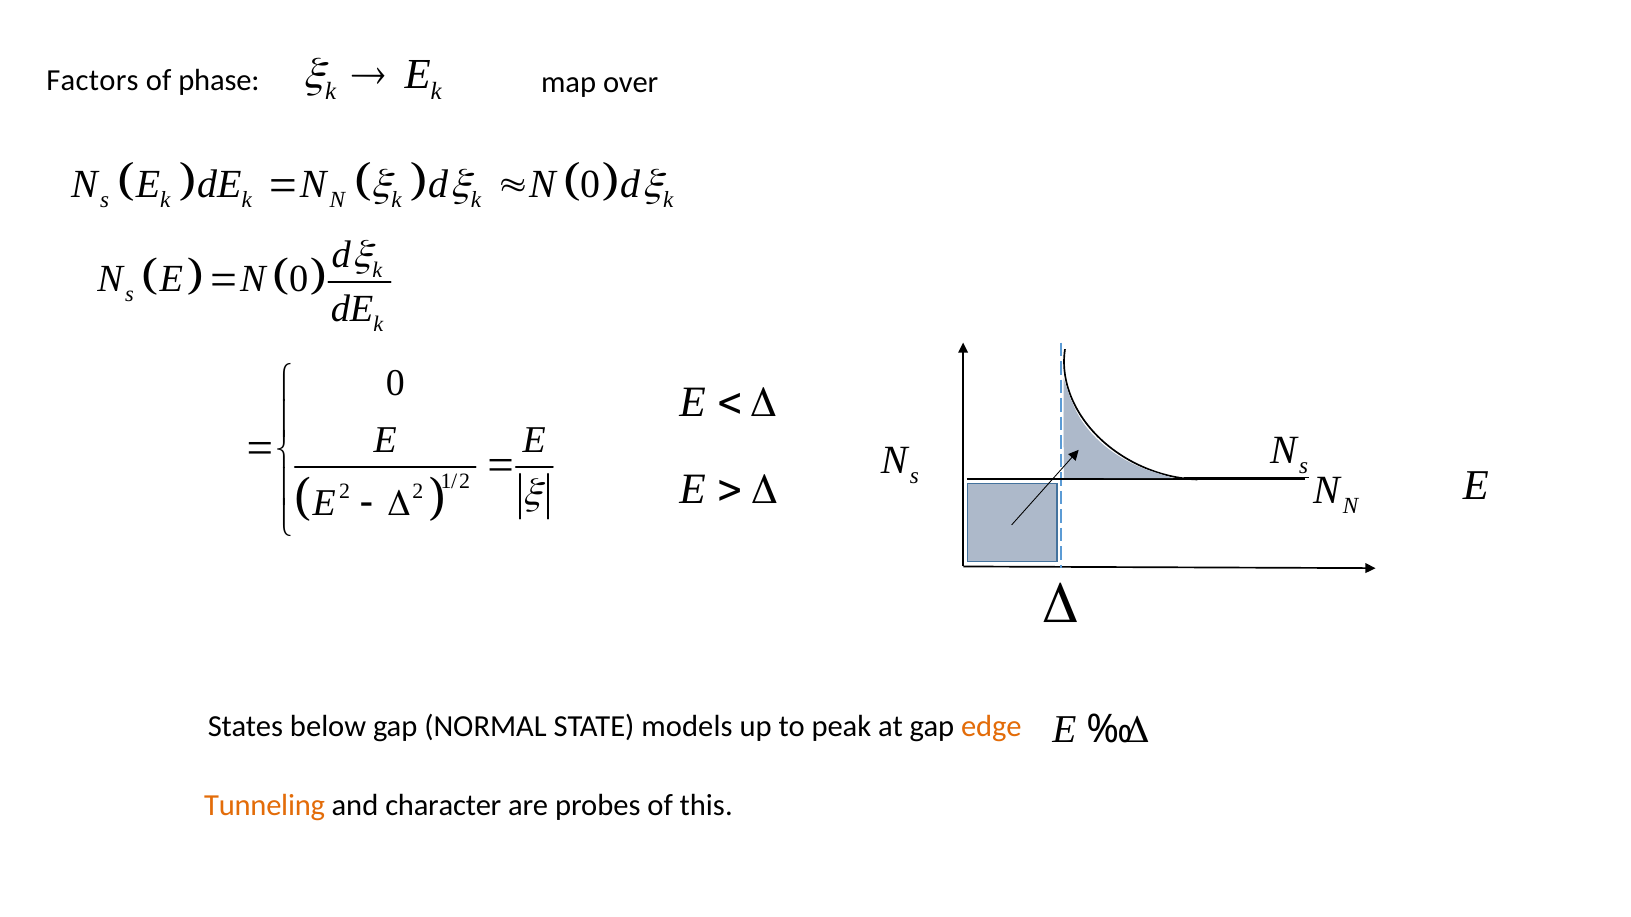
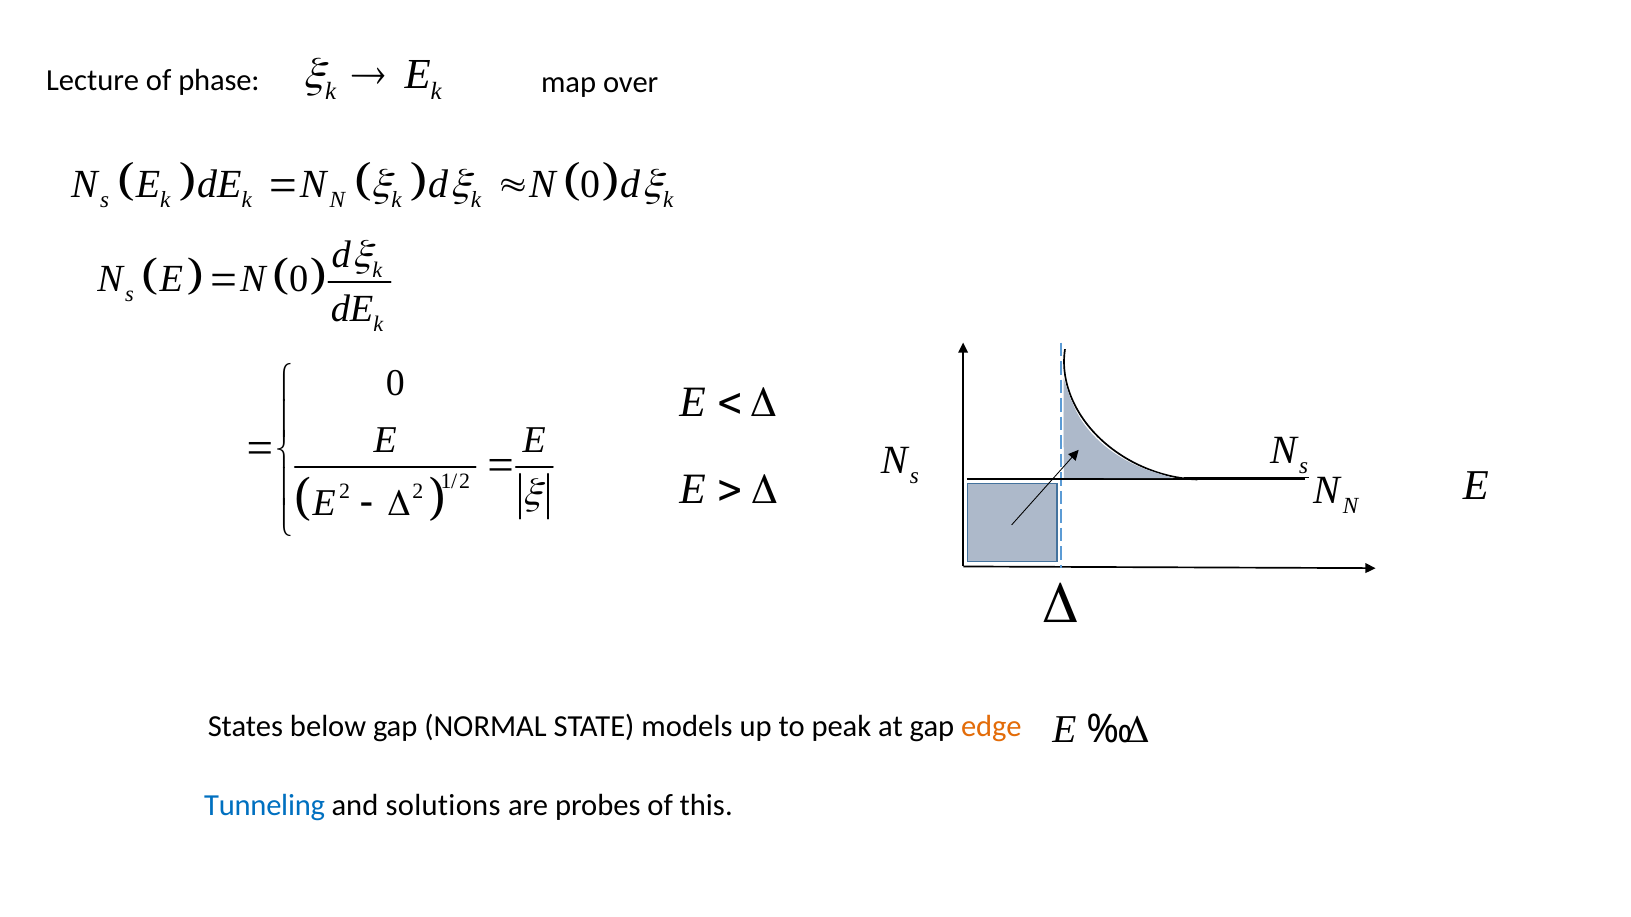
Factors: Factors -> Lecture
Tunneling colour: orange -> blue
character: character -> solutions
